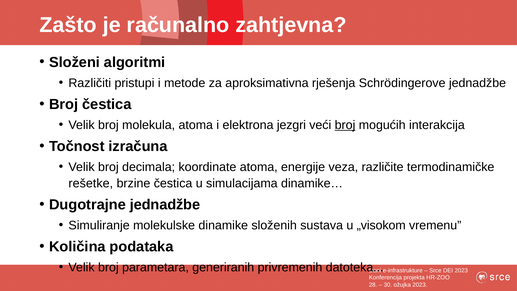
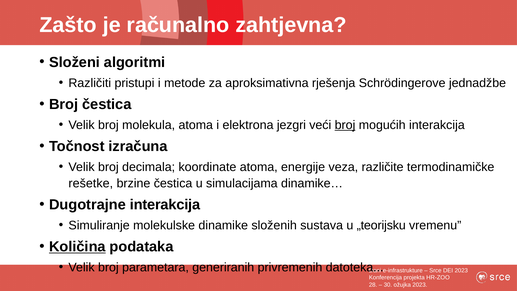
Dugotrajne jednadžbe: jednadžbe -> interakcija
„visokom: „visokom -> „teorijsku
Količina underline: none -> present
